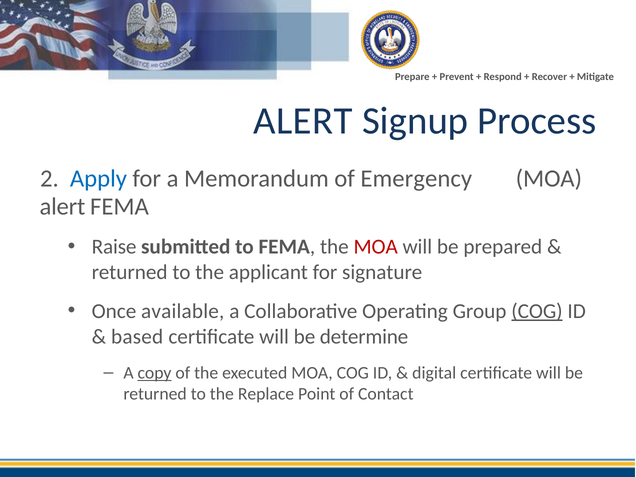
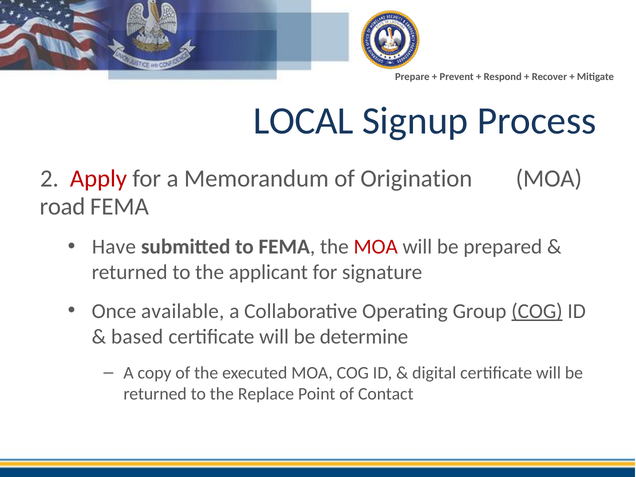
ALERT at (303, 121): ALERT -> LOCAL
Apply colour: blue -> red
Emergency: Emergency -> Origination
alert at (62, 206): alert -> road
Raise: Raise -> Have
copy underline: present -> none
